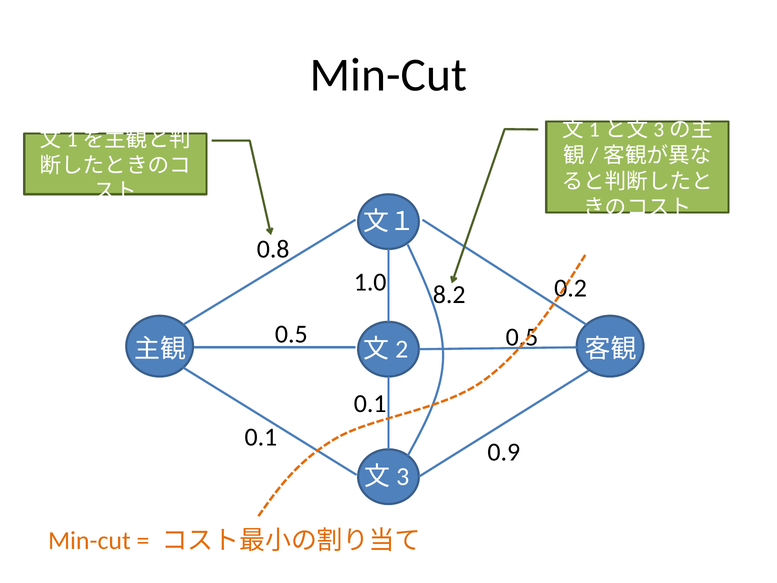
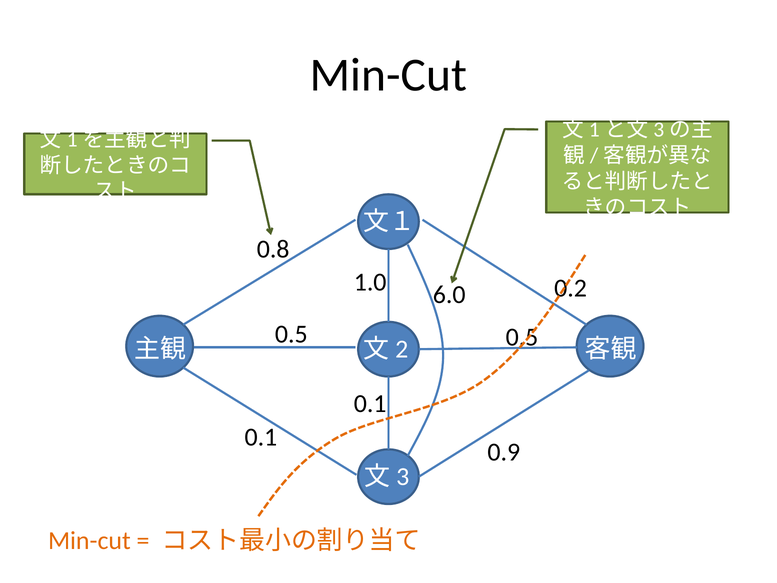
8.2: 8.2 -> 6.0
